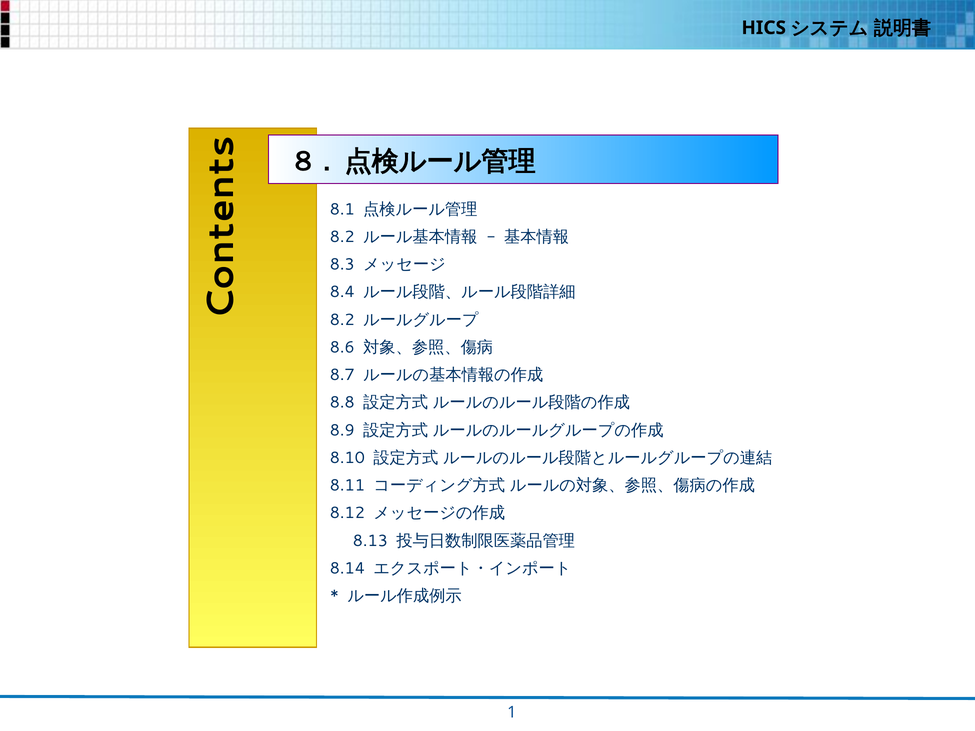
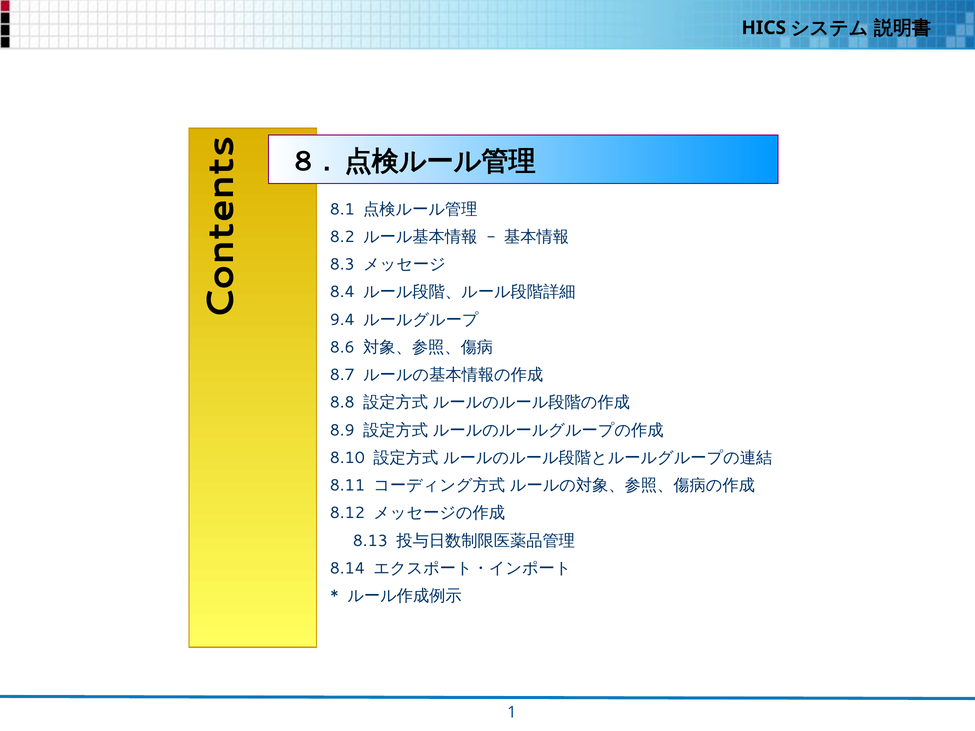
8.2 at (342, 320): 8.2 -> 9.4
